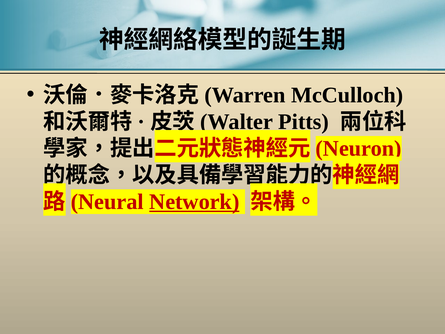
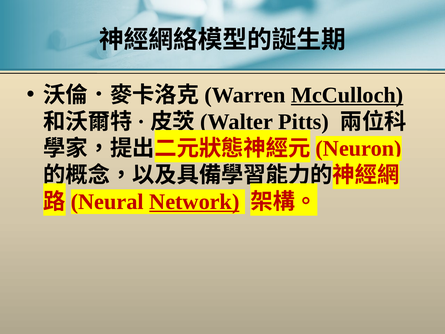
McCulloch underline: none -> present
